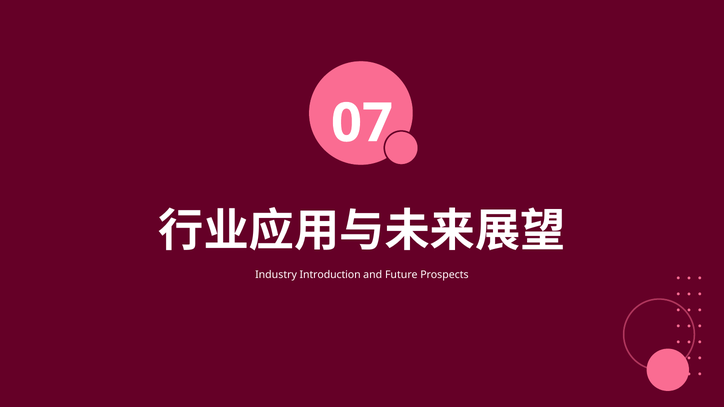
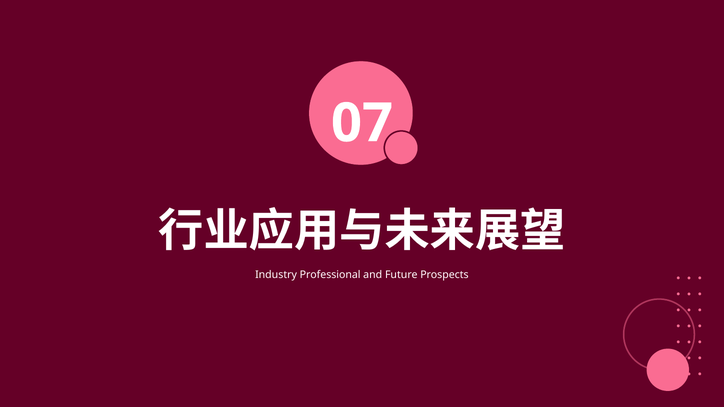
Introduction: Introduction -> Professional
